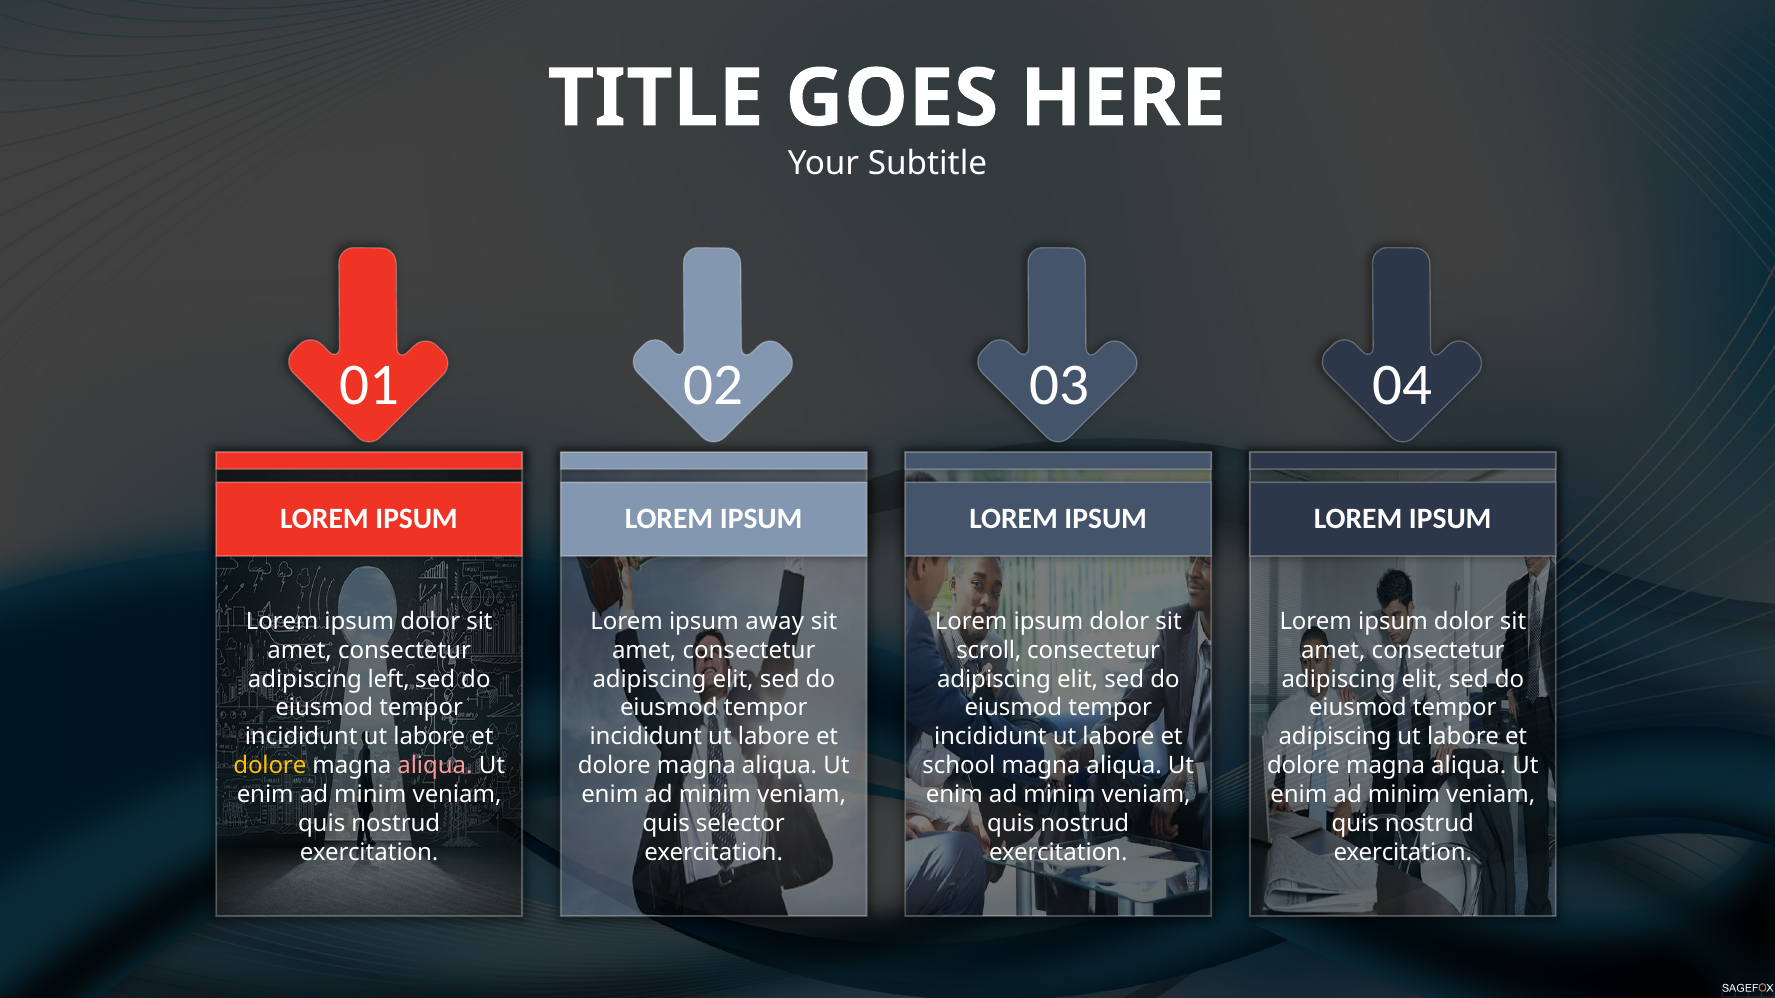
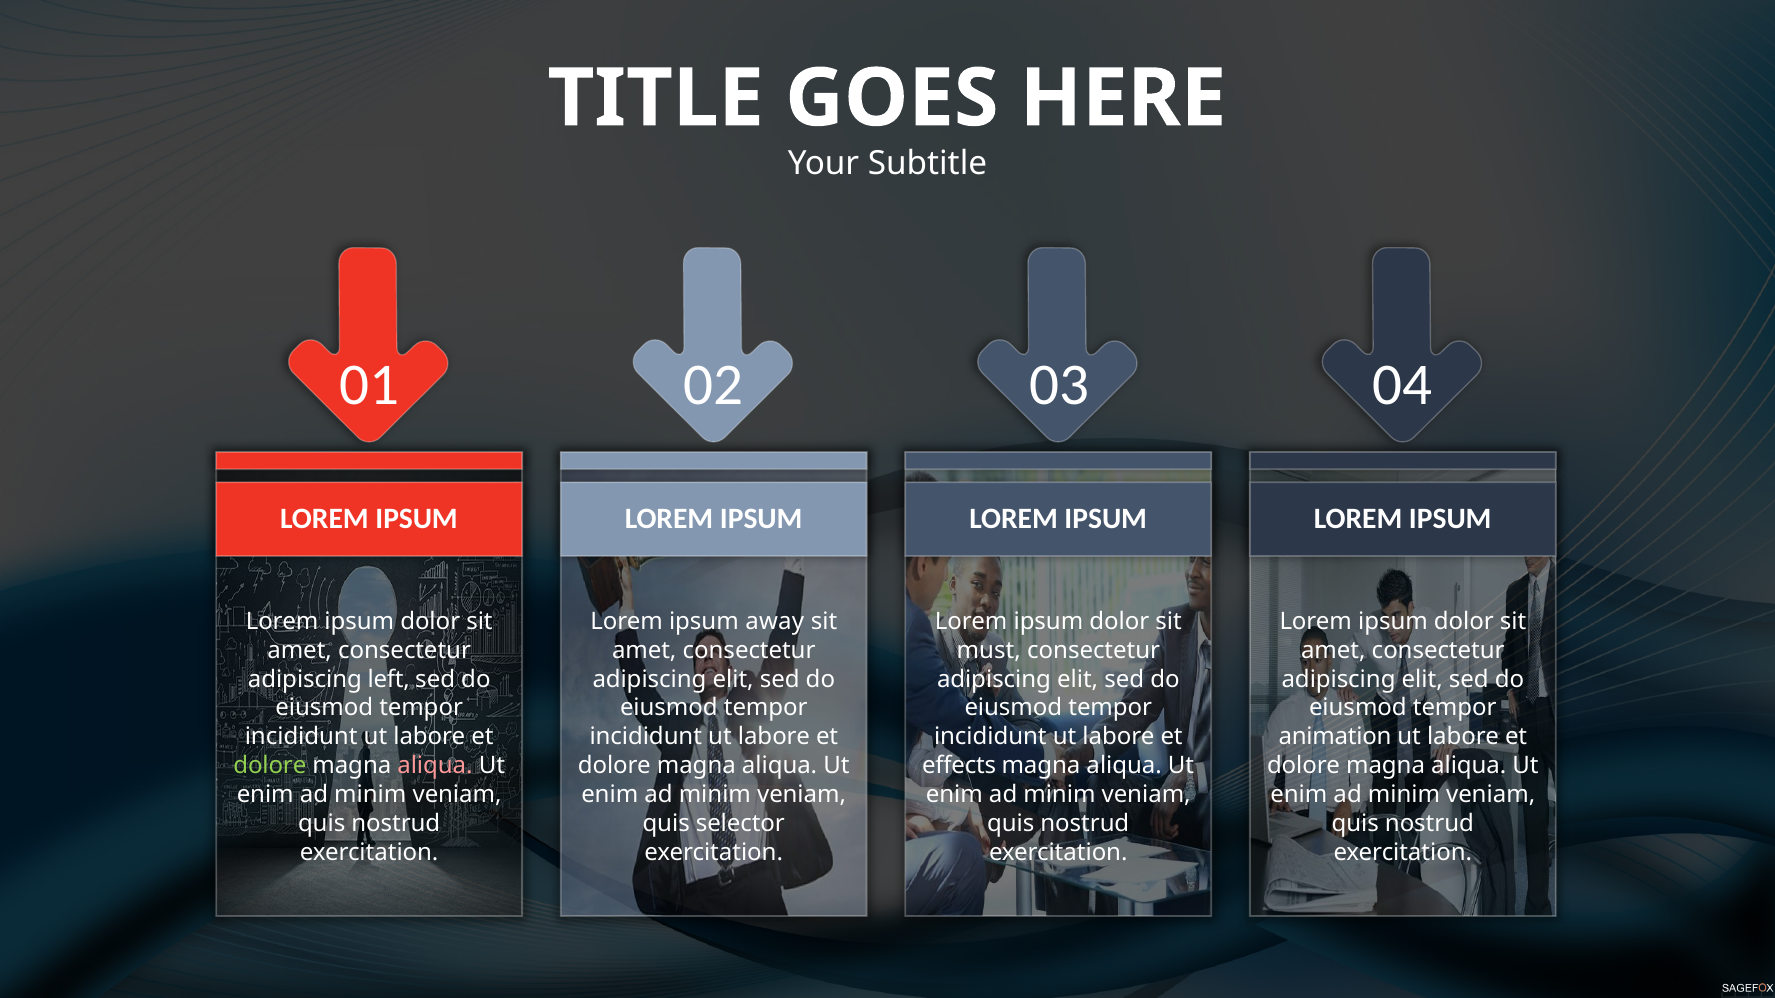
scroll: scroll -> must
adipiscing at (1335, 737): adipiscing -> animation
dolore at (270, 766) colour: yellow -> light green
school: school -> effects
